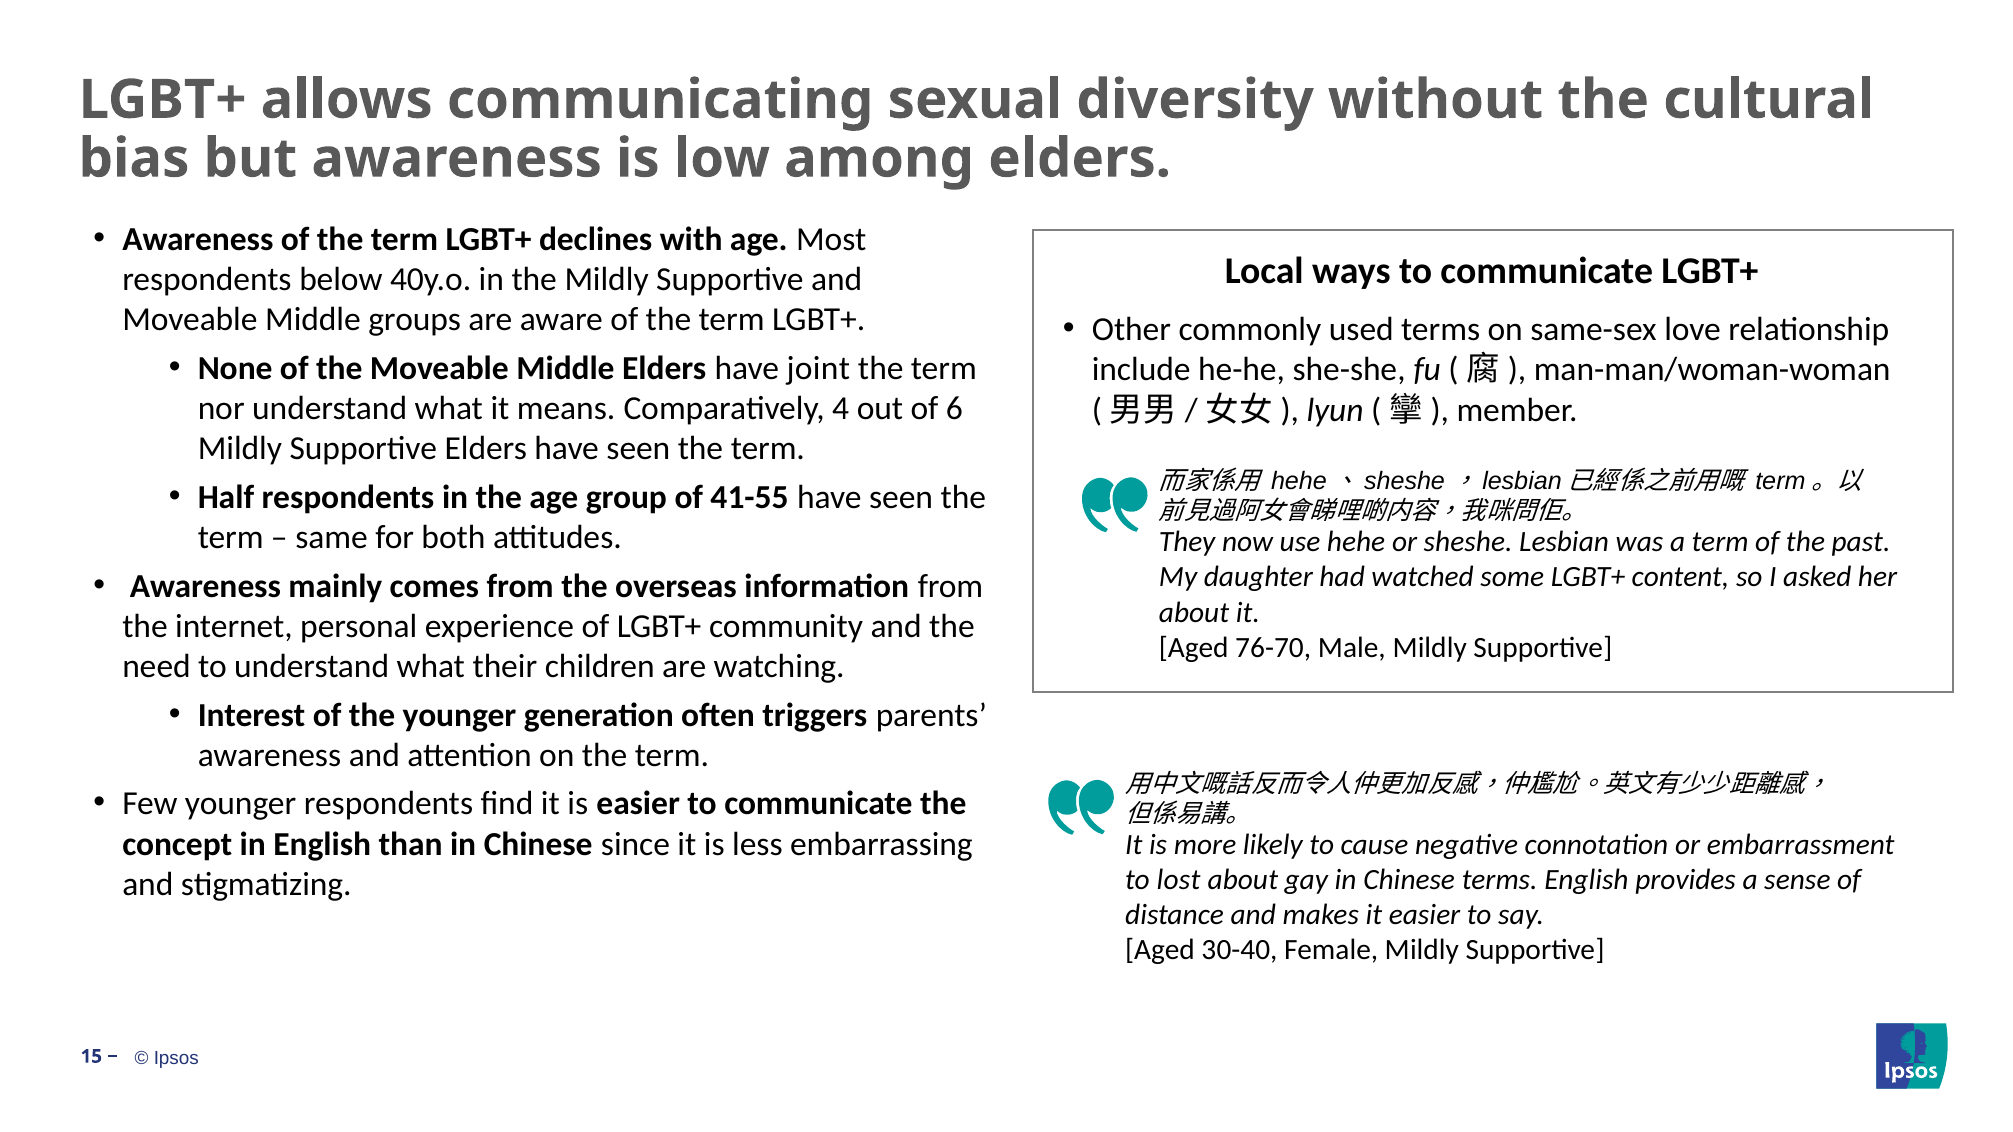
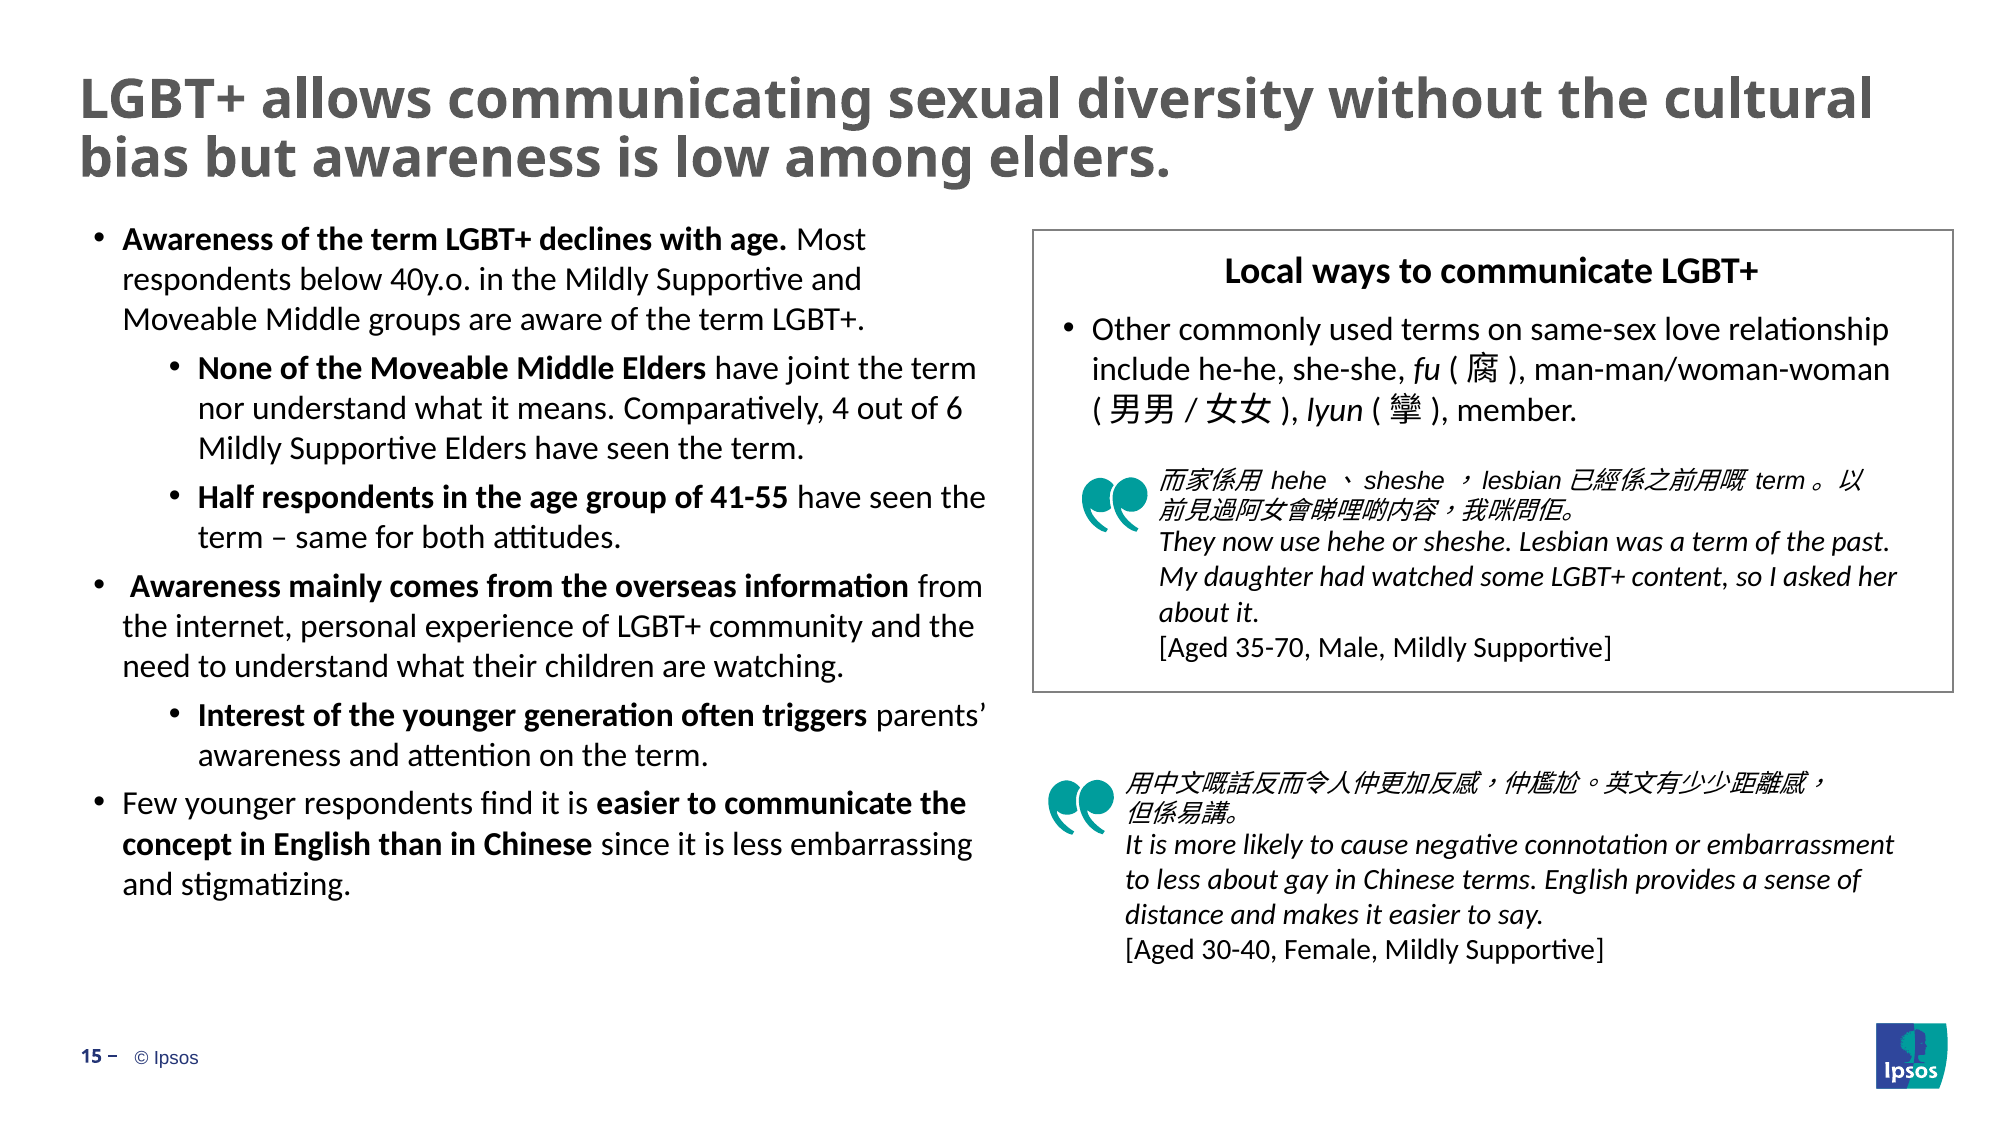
76-70: 76-70 -> 35-70
to lost: lost -> less
